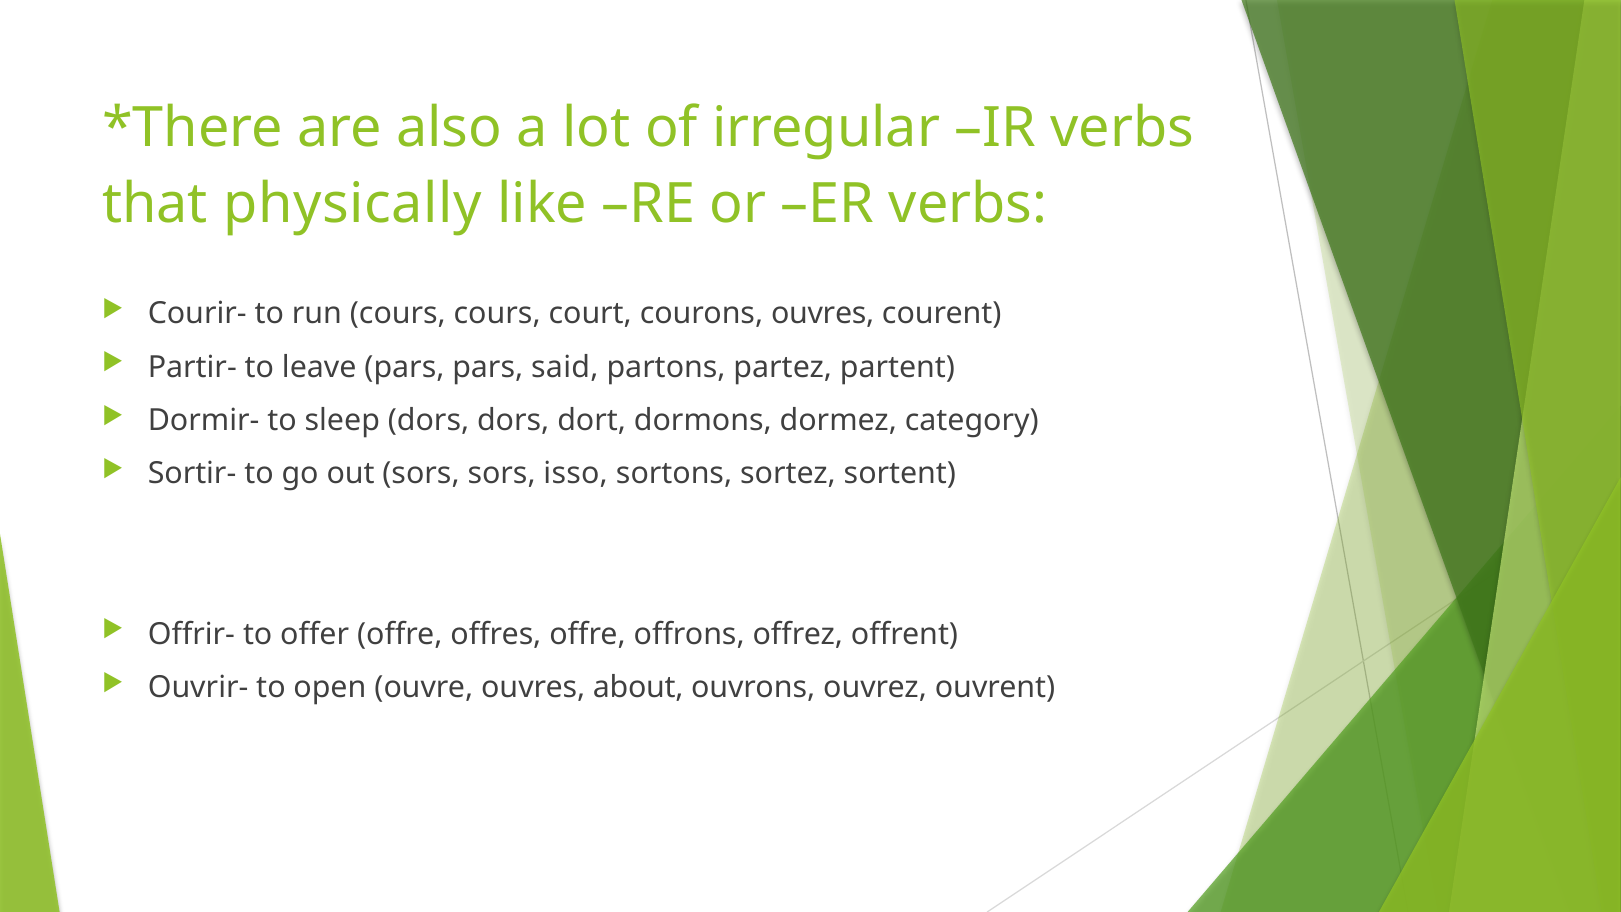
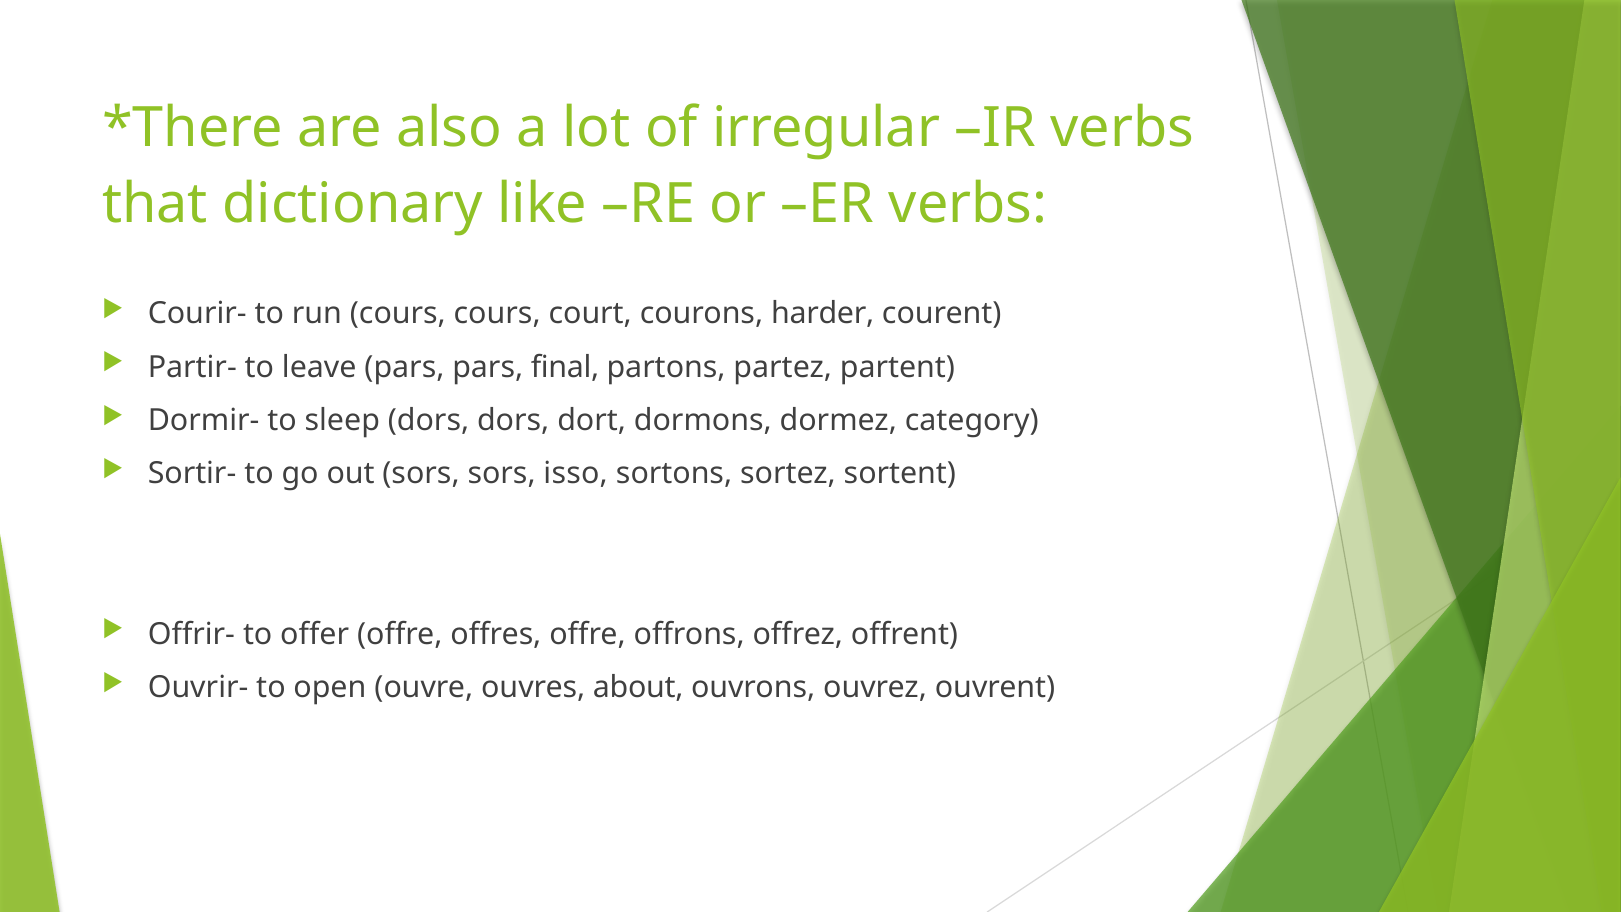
physically: physically -> dictionary
courons ouvres: ouvres -> harder
said: said -> final
